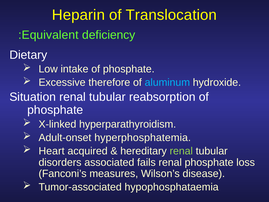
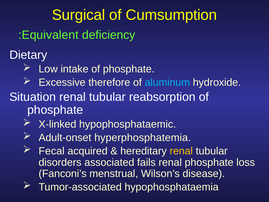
Heparin: Heparin -> Surgical
Translocation: Translocation -> Cumsumption
hyperparathyroidism: hyperparathyroidism -> hypophosphataemic
Heart: Heart -> Fecal
renal at (181, 151) colour: light green -> yellow
measures: measures -> menstrual
